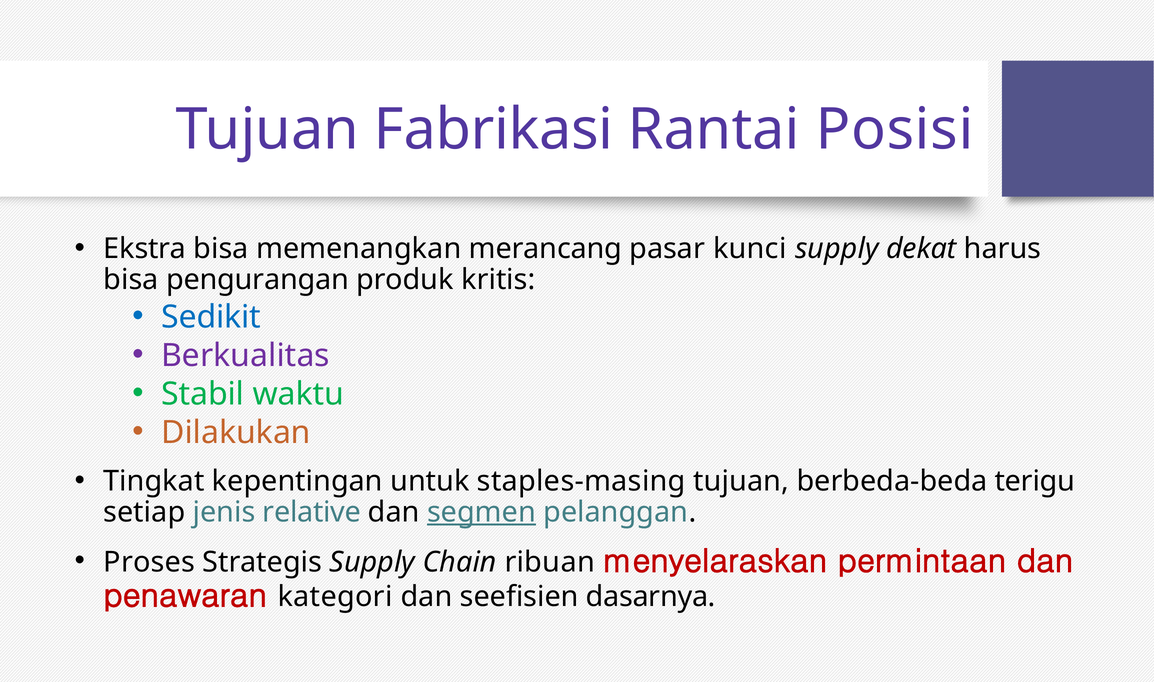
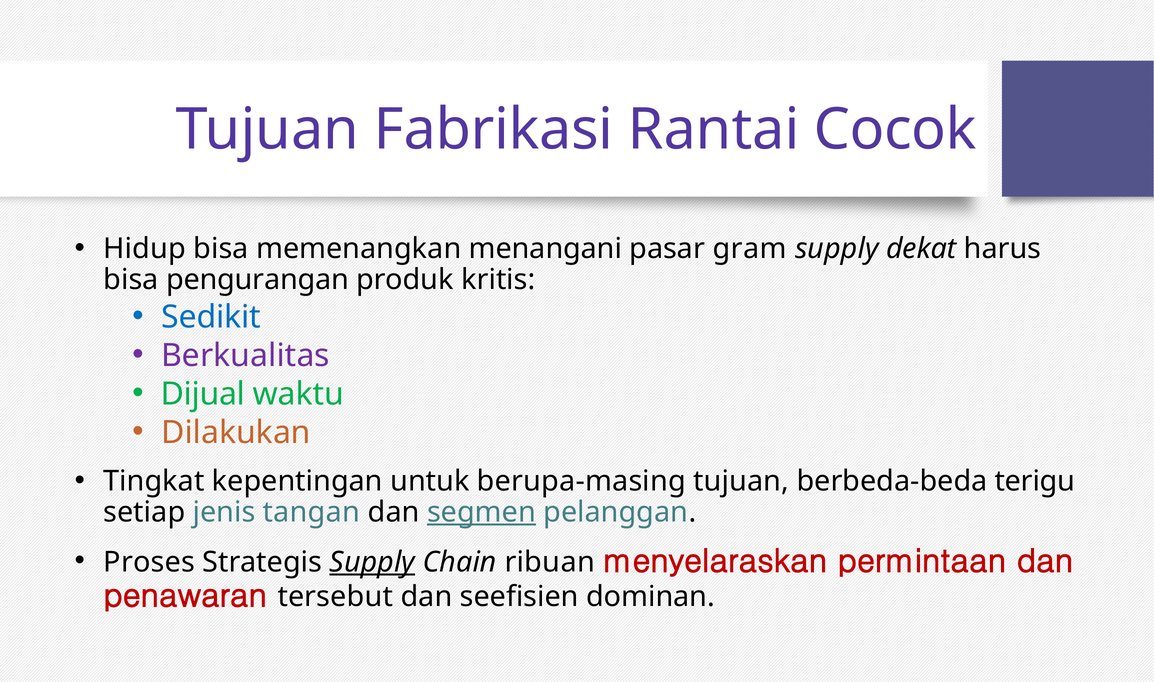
Posisi: Posisi -> Cocok
Ekstra: Ekstra -> Hidup
merancang: merancang -> menangani
kunci: kunci -> gram
Stabil: Stabil -> Dijual
staples-masing: staples-masing -> berupa-masing
relative: relative -> tangan
Supply at (372, 562) underline: none -> present
kategori: kategori -> tersebut
dasarnya: dasarnya -> dominan
